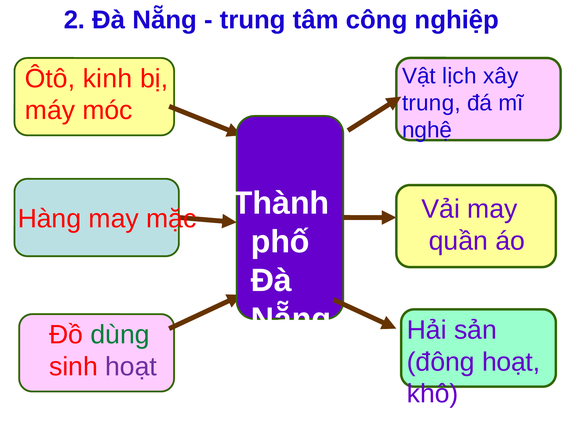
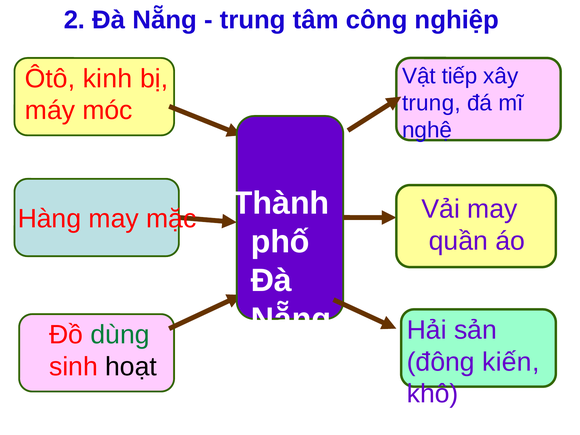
lịch: lịch -> tiếp
đông hoạt: hoạt -> kiến
hoạt at (131, 367) colour: purple -> black
